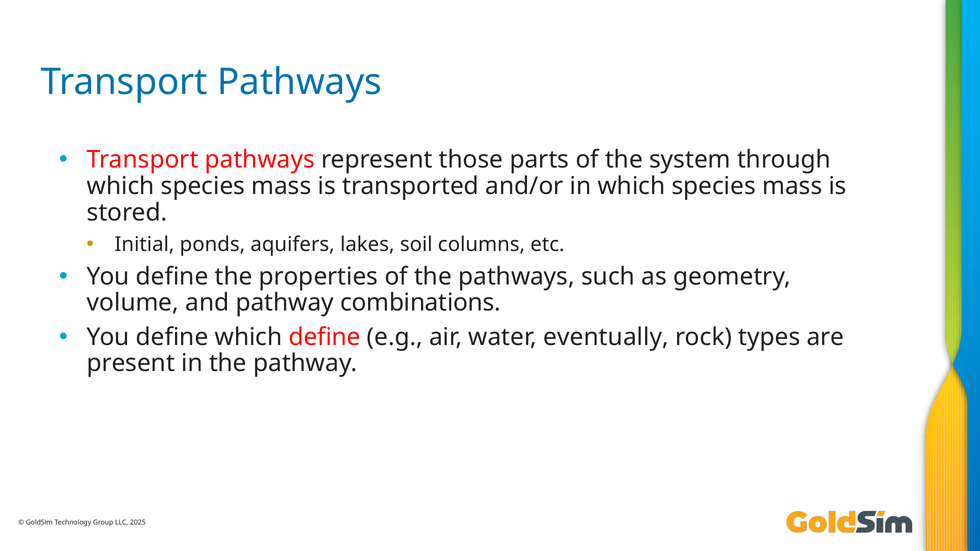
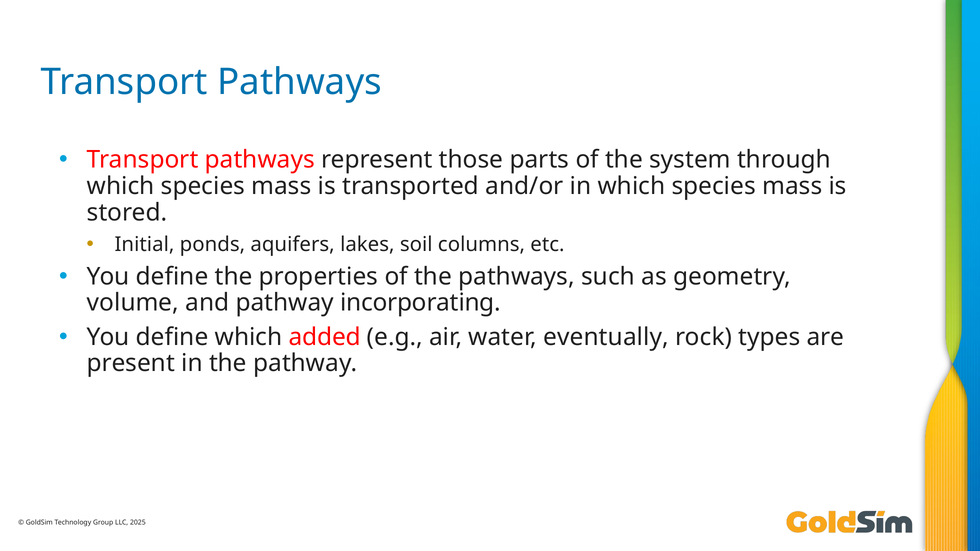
combinations: combinations -> incorporating
which define: define -> added
